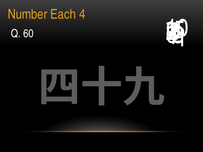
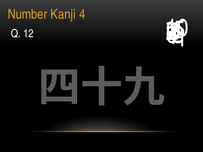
Each: Each -> Kanji
60: 60 -> 12
